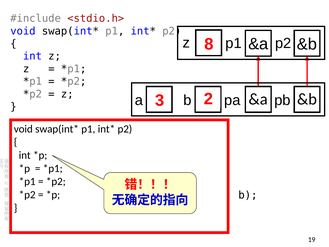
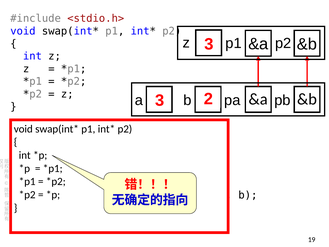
z 8: 8 -> 3
